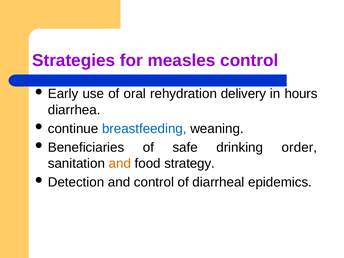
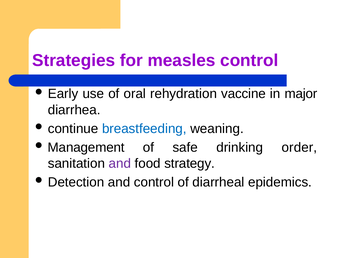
delivery: delivery -> vaccine
hours: hours -> major
Beneficiaries: Beneficiaries -> Management
and at (120, 163) colour: orange -> purple
